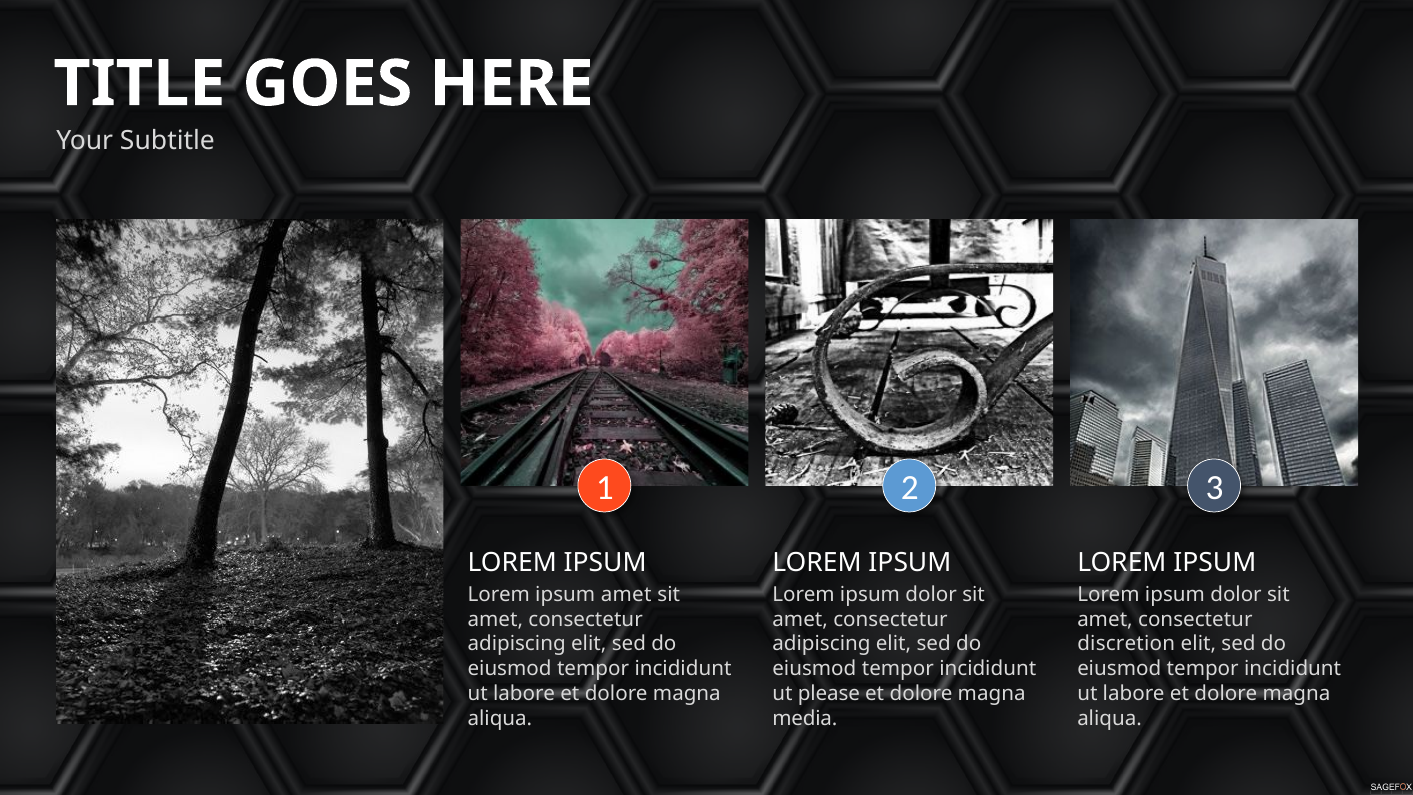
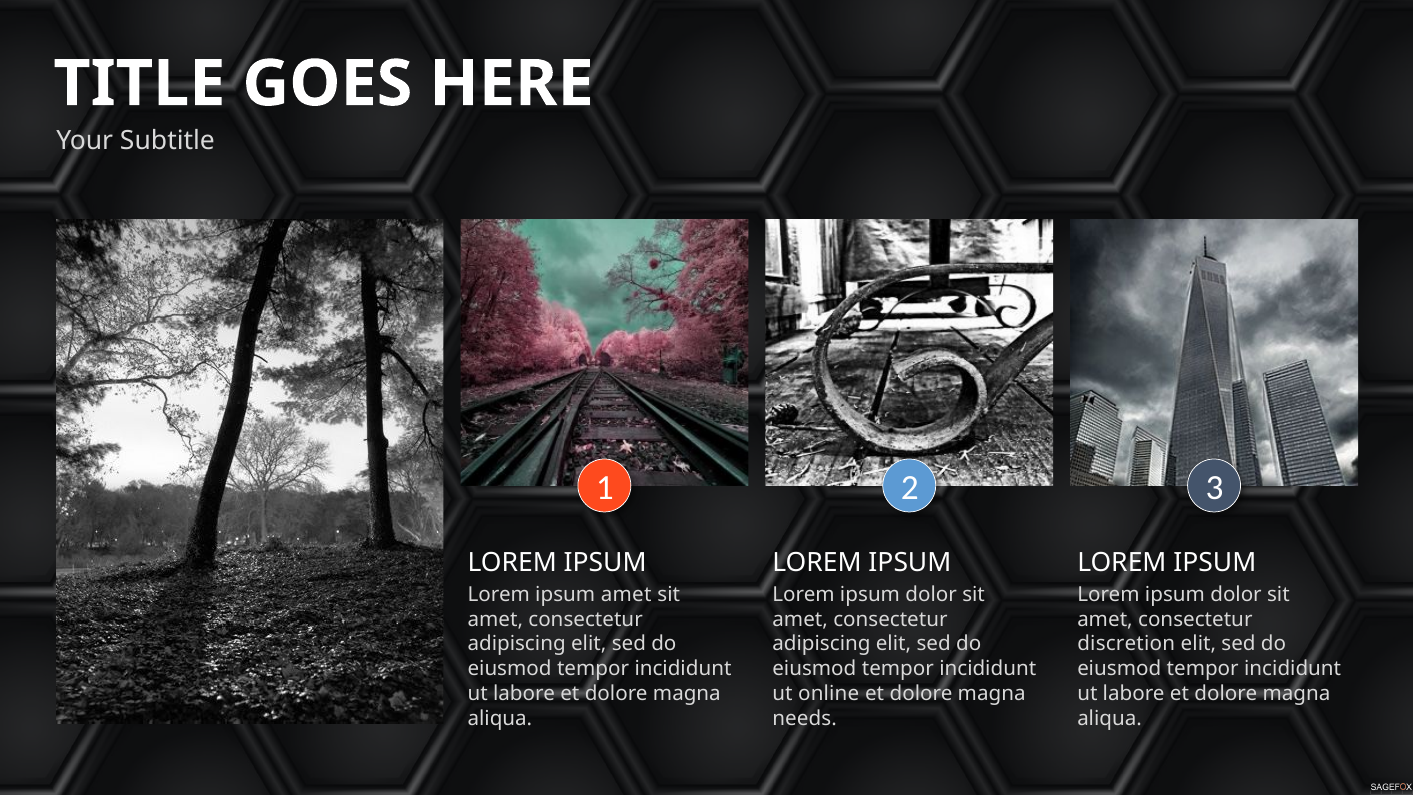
please: please -> online
media: media -> needs
